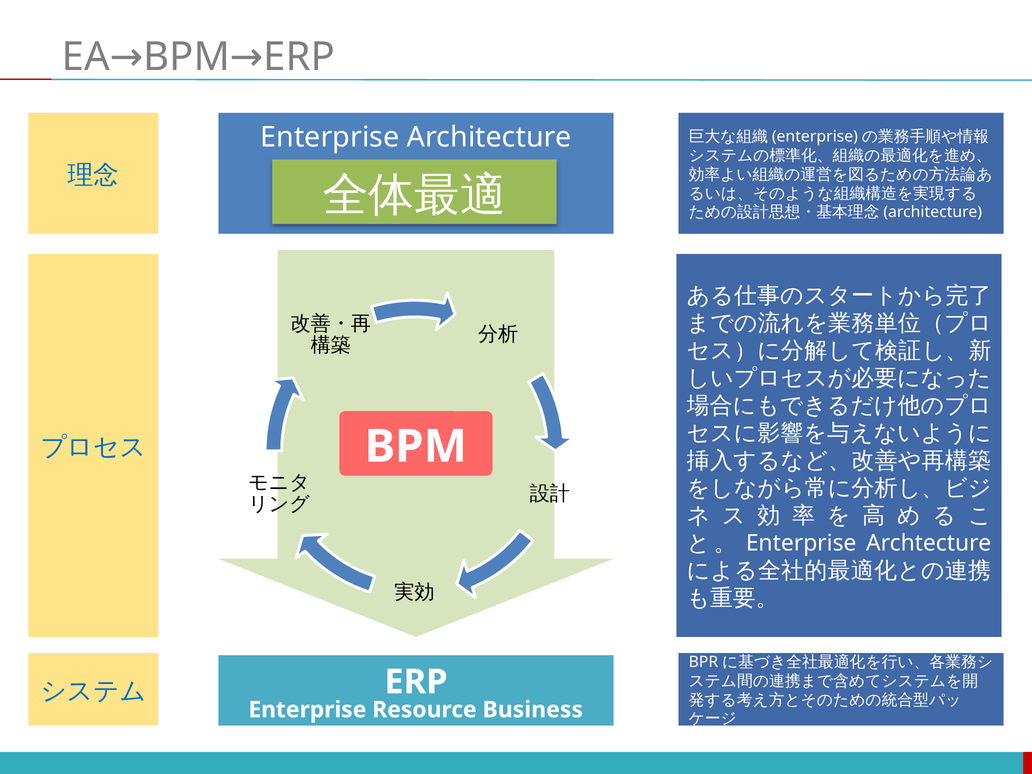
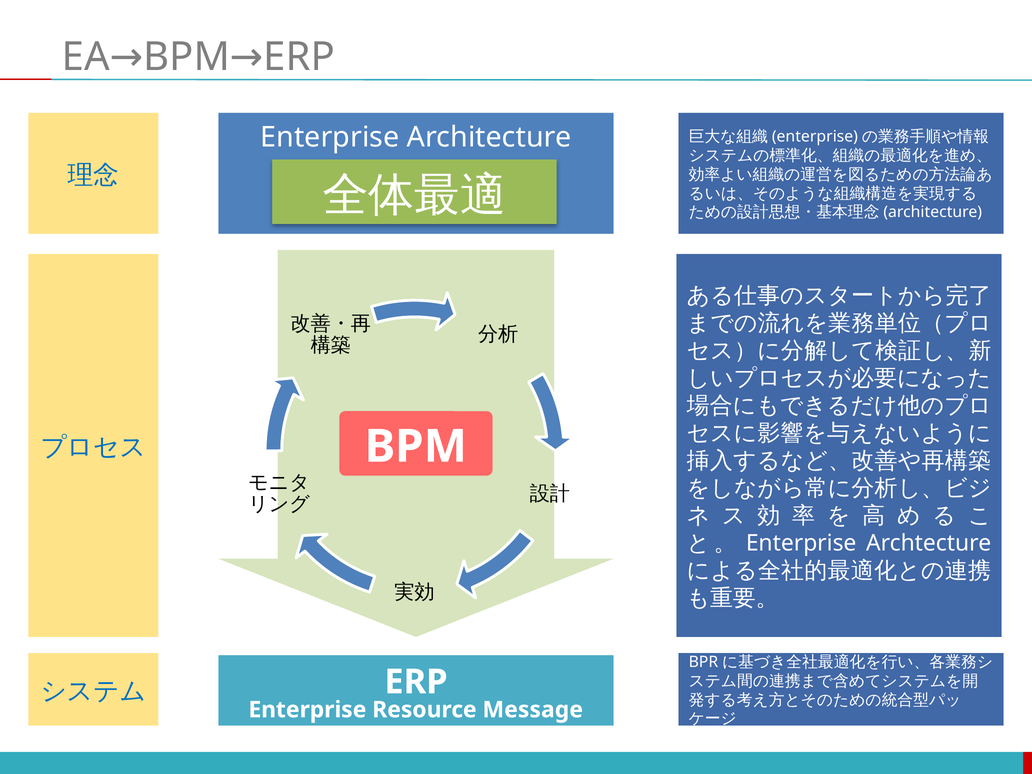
Business: Business -> Message
